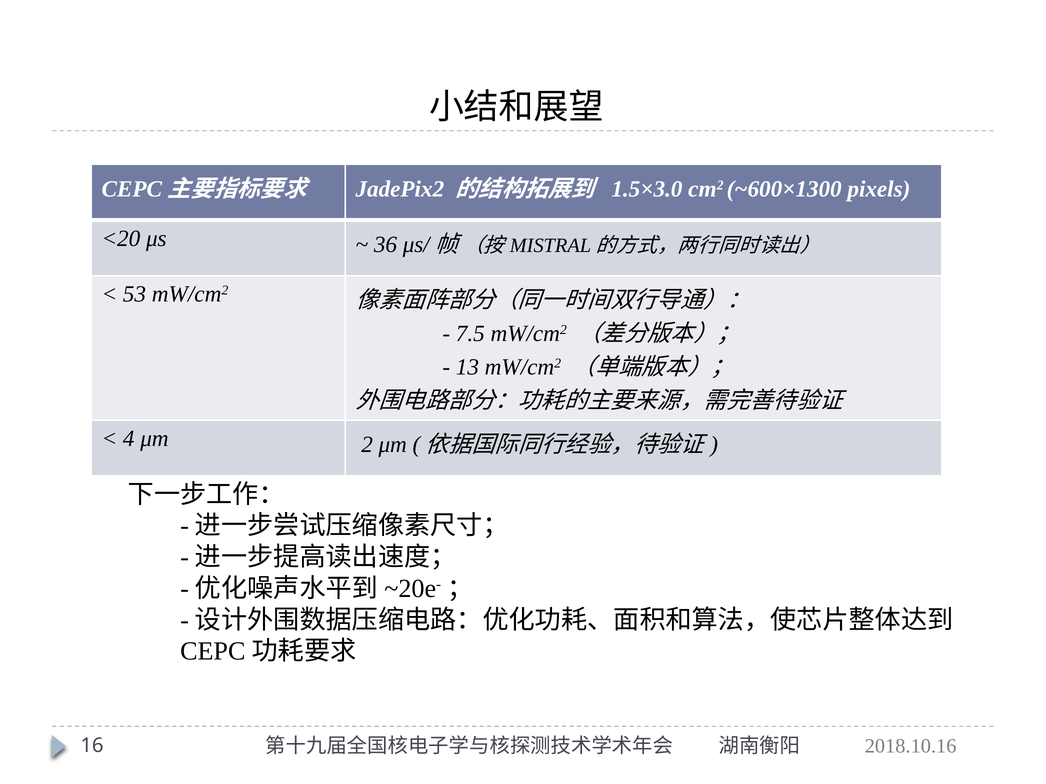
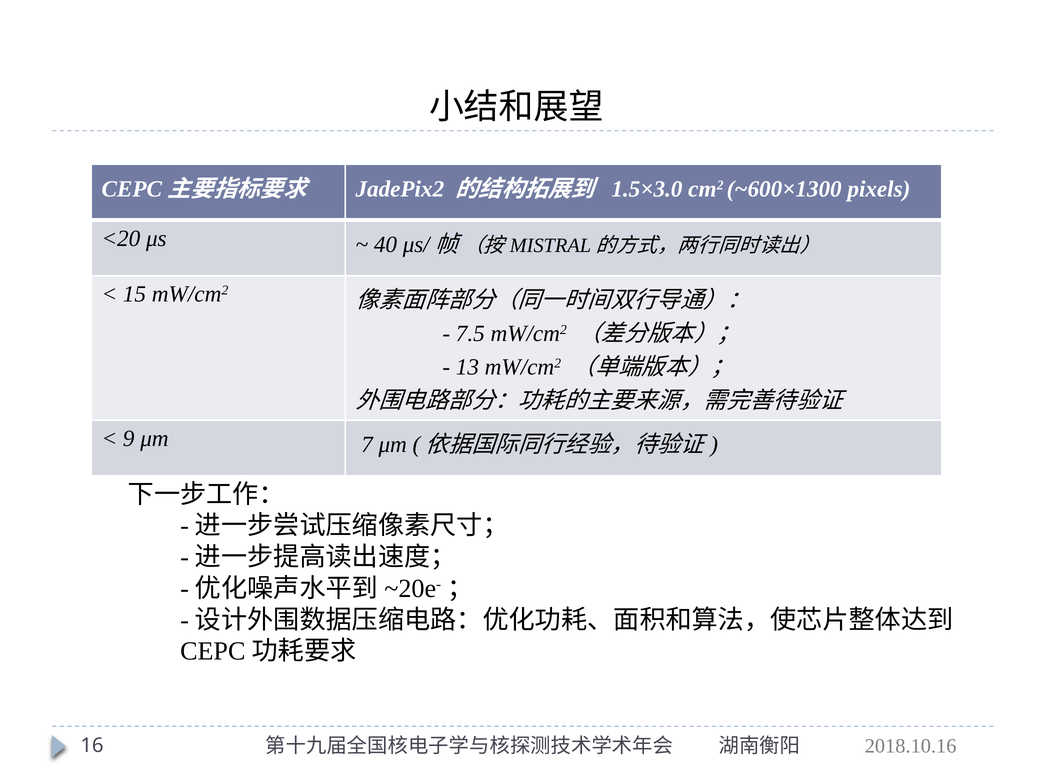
36: 36 -> 40
53: 53 -> 15
4: 4 -> 9
2: 2 -> 7
